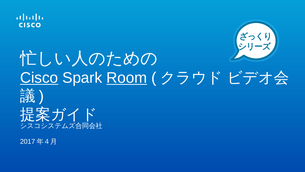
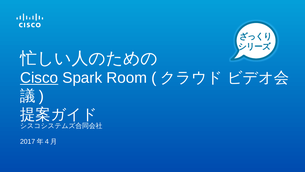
Room underline: present -> none
